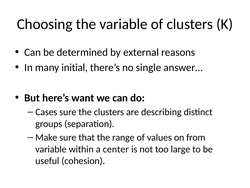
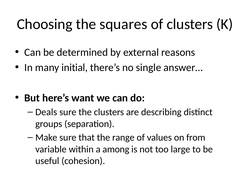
the variable: variable -> squares
Cases: Cases -> Deals
center: center -> among
